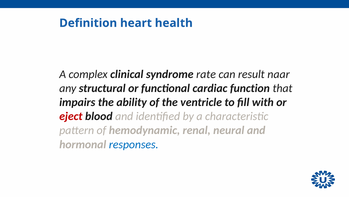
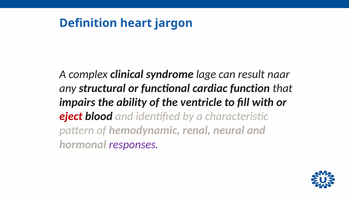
health: health -> jargon
rate: rate -> lage
responses colour: blue -> purple
